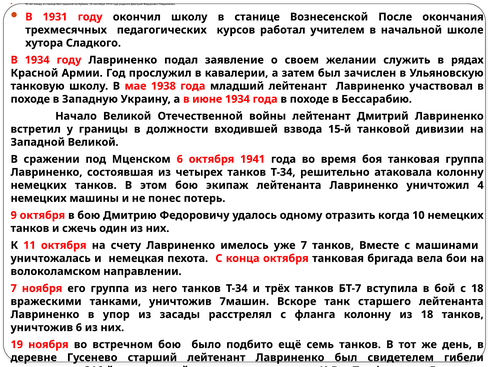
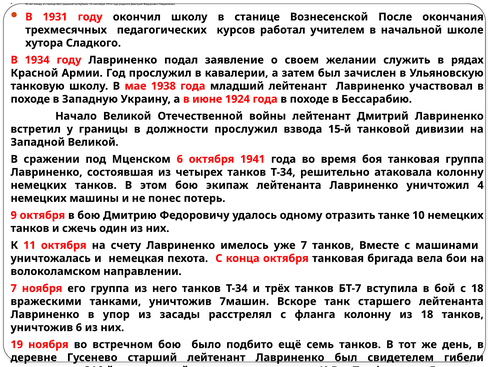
июне 1934: 1934 -> 1924
должности входившей: входившей -> прослужил
когда: когда -> танке
